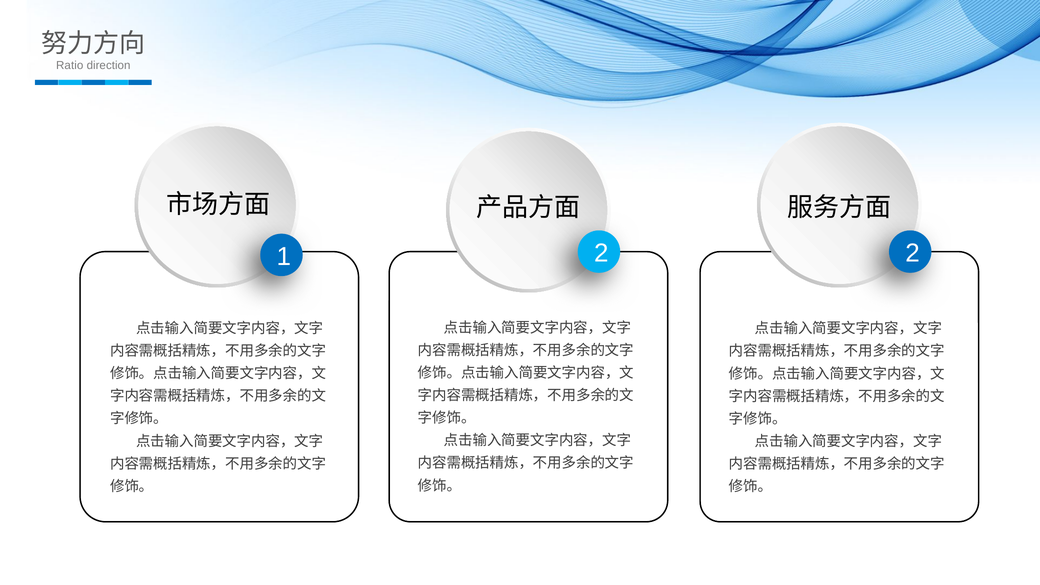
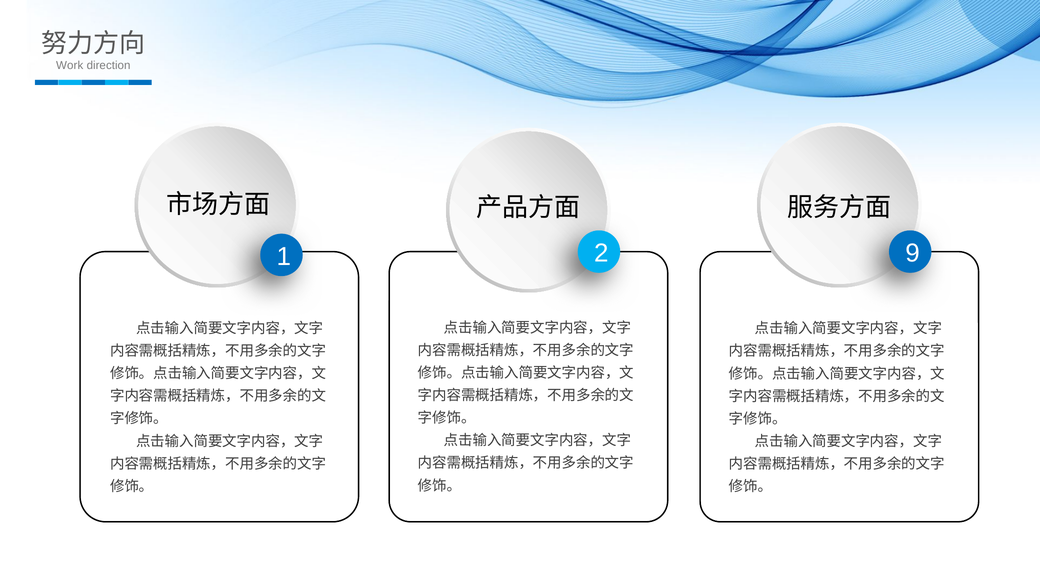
Ratio: Ratio -> Work
2 2: 2 -> 9
